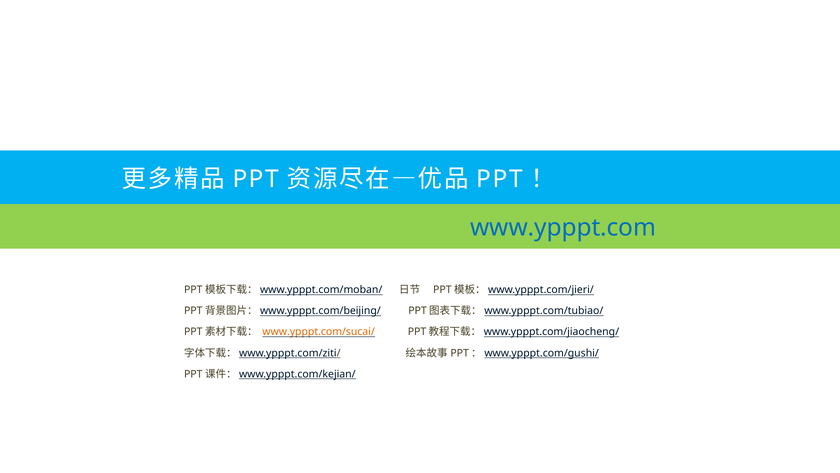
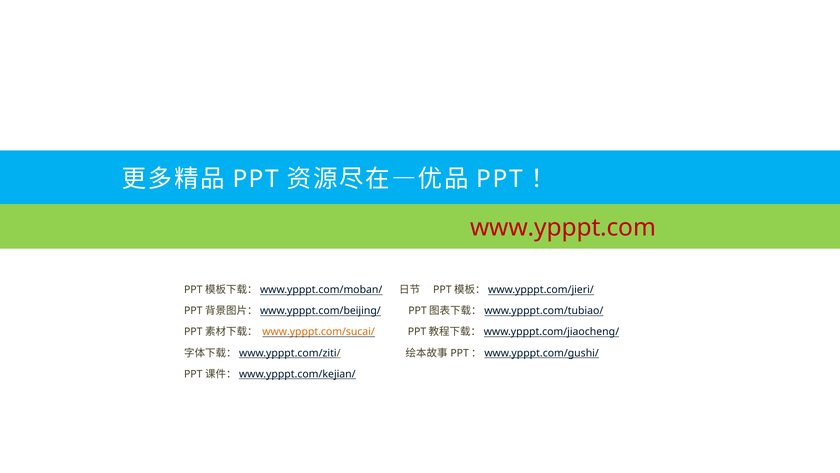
www.ypppt.com colour: blue -> red
